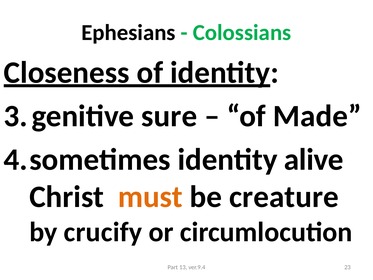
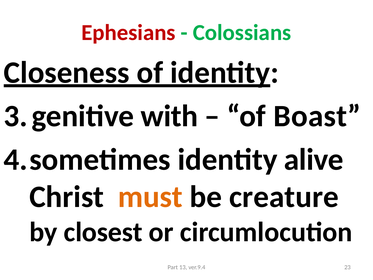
Ephesians colour: black -> red
sure: sure -> with
Made: Made -> Boast
crucify: crucify -> closest
